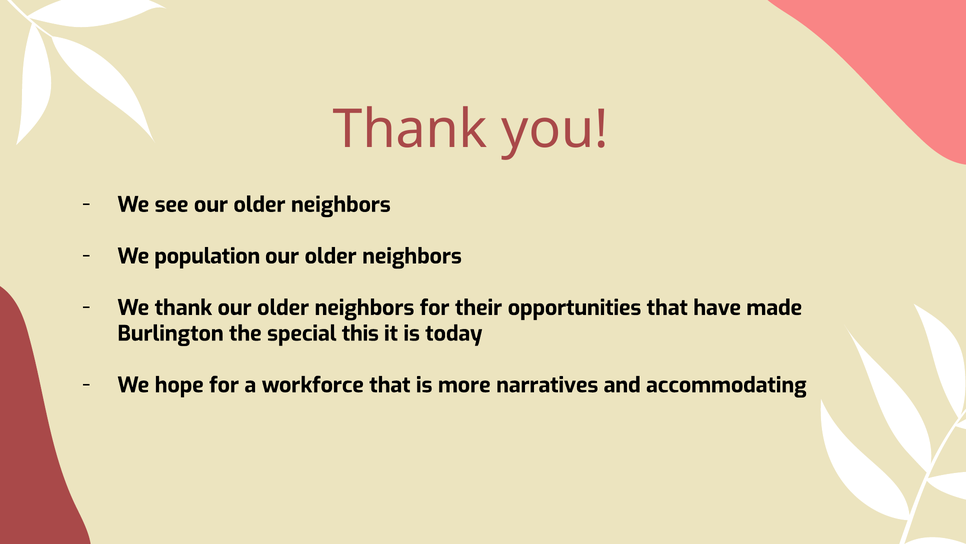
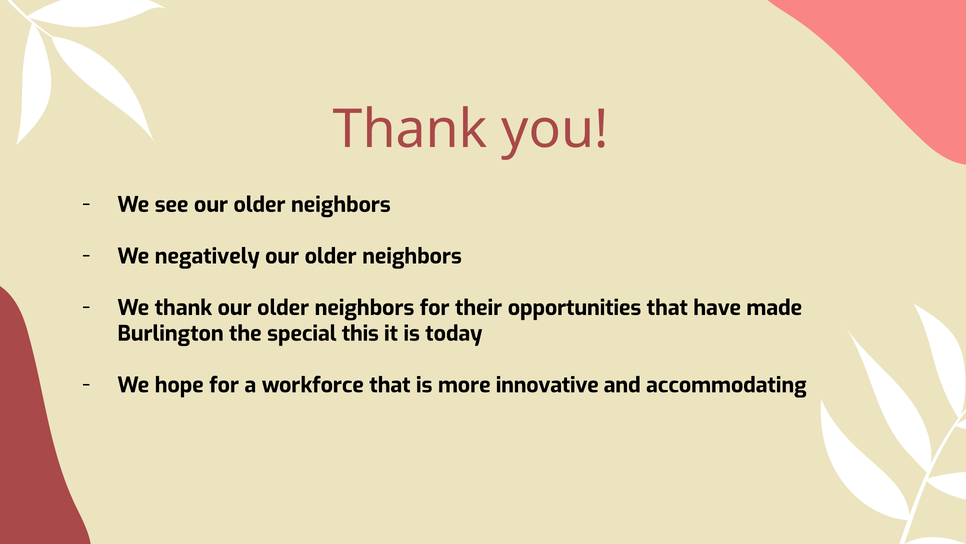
population: population -> negatively
narratives: narratives -> innovative
